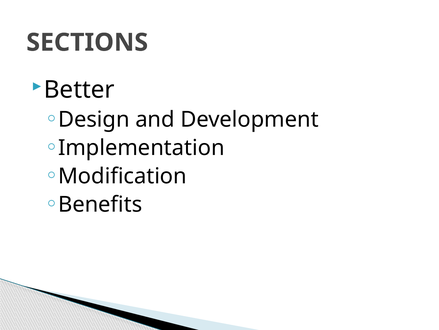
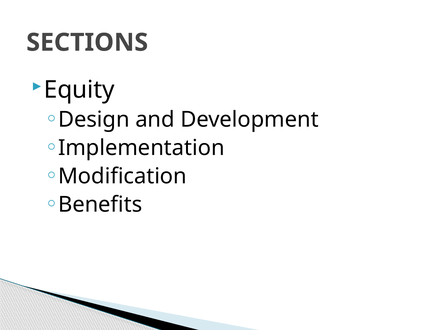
Better: Better -> Equity
